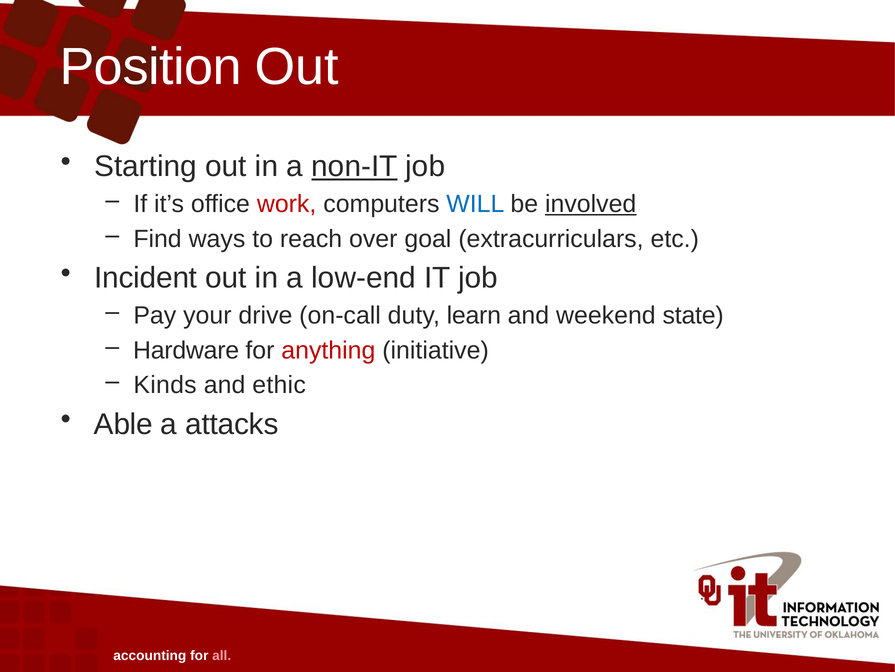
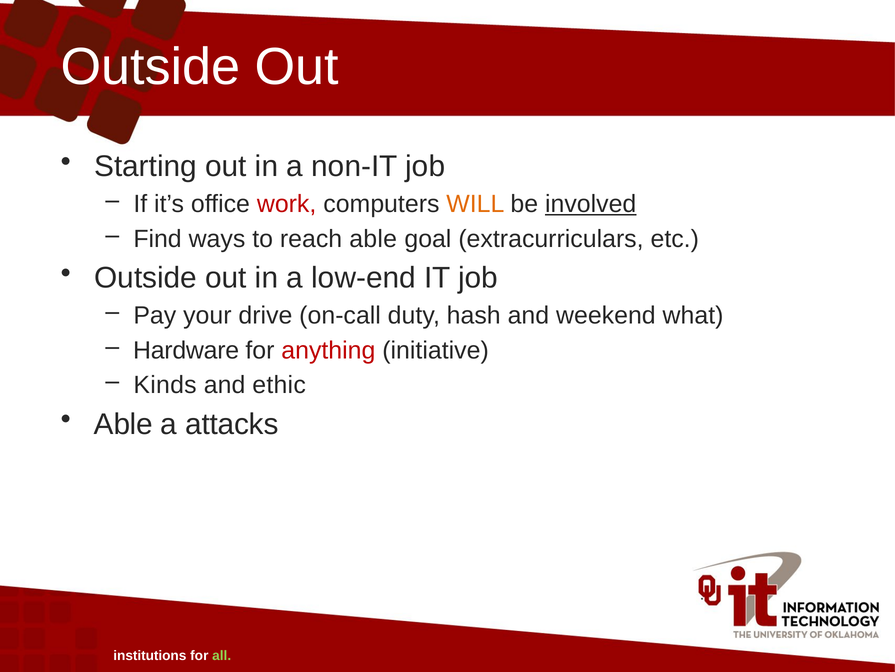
Position at (151, 67): Position -> Outside
non-IT underline: present -> none
WILL colour: blue -> orange
reach over: over -> able
Incident at (146, 278): Incident -> Outside
learn: learn -> hash
state: state -> what
accounting: accounting -> institutions
all colour: pink -> light green
